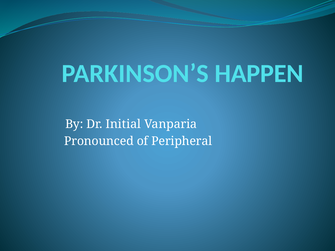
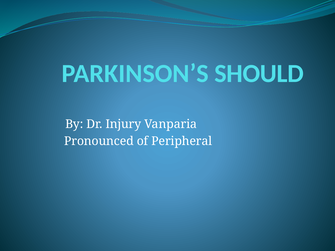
HAPPEN: HAPPEN -> SHOULD
Initial: Initial -> Injury
